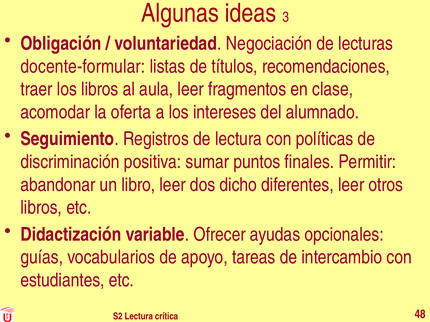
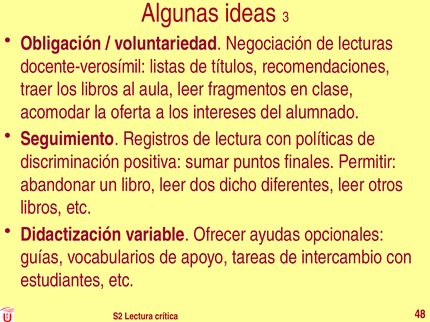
docente-formular: docente-formular -> docente-verosímil
